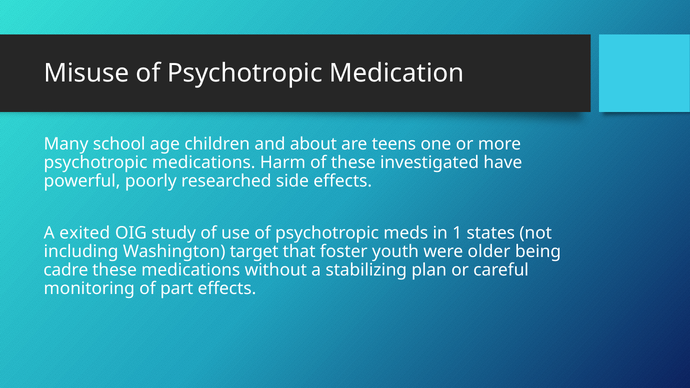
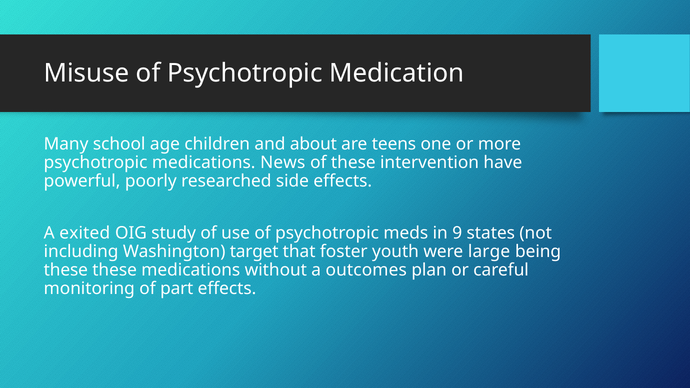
Harm: Harm -> News
investigated: investigated -> intervention
1: 1 -> 9
older: older -> large
cadre at (66, 270): cadre -> these
stabilizing: stabilizing -> outcomes
